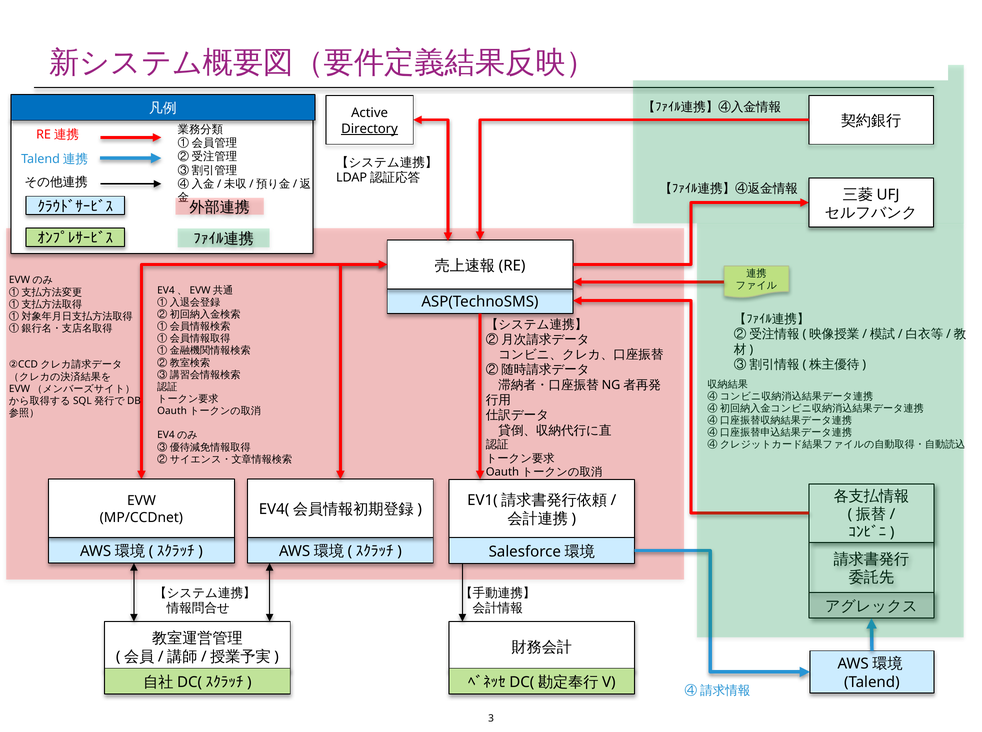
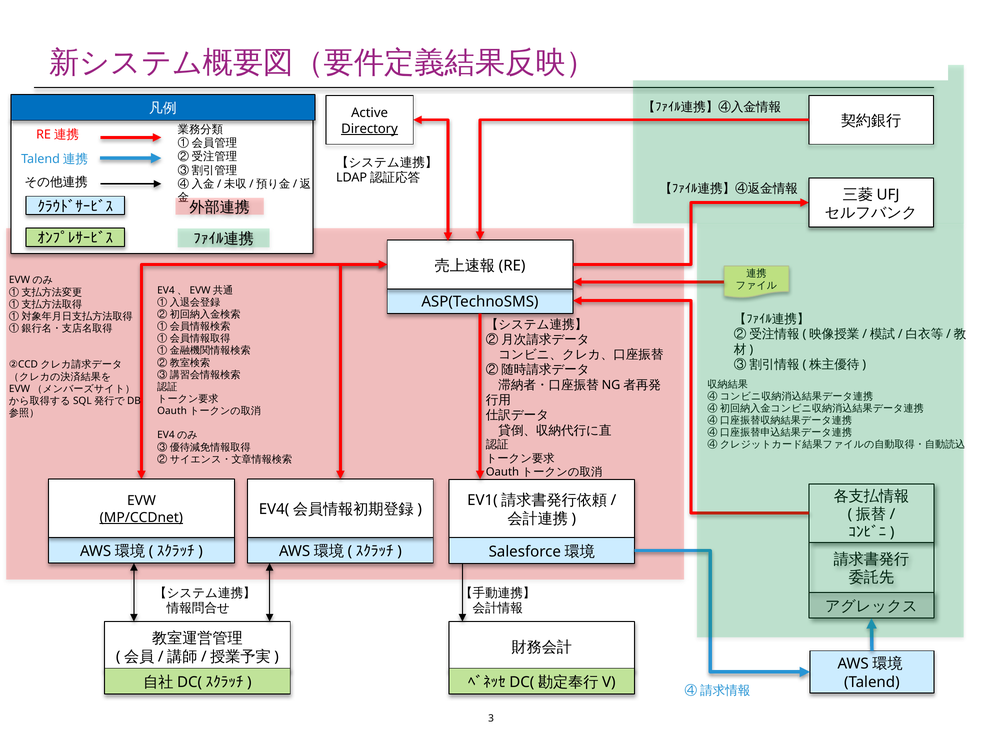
MP/CCDnet underline: none -> present
